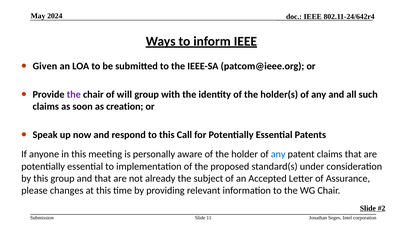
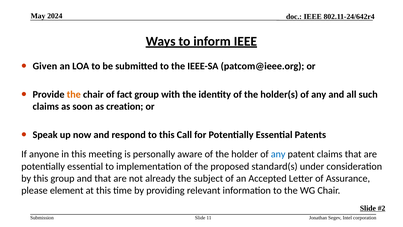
the at (74, 94) colour: purple -> orange
will: will -> fact
changes: changes -> element
